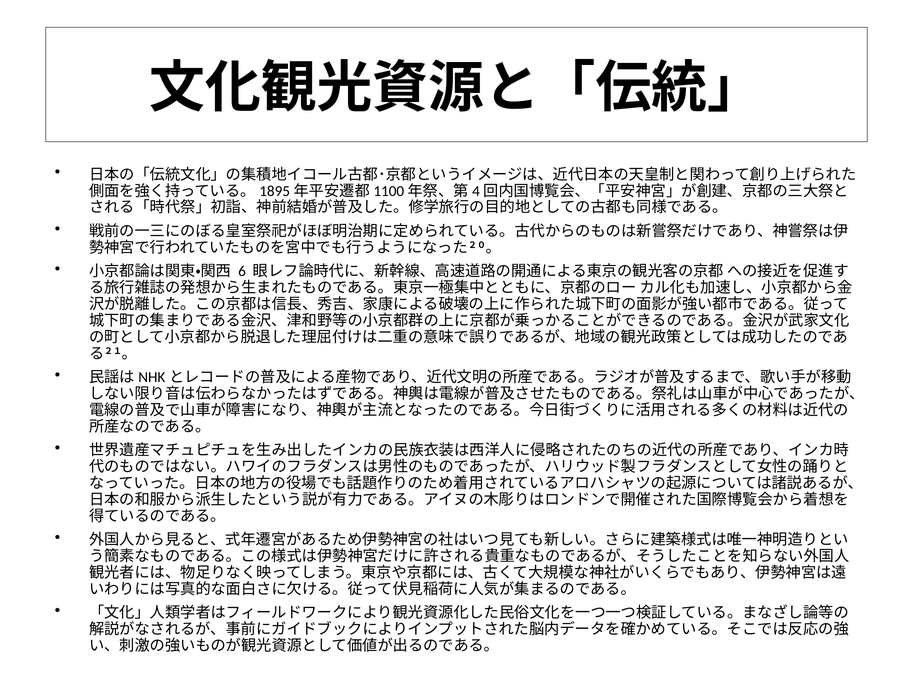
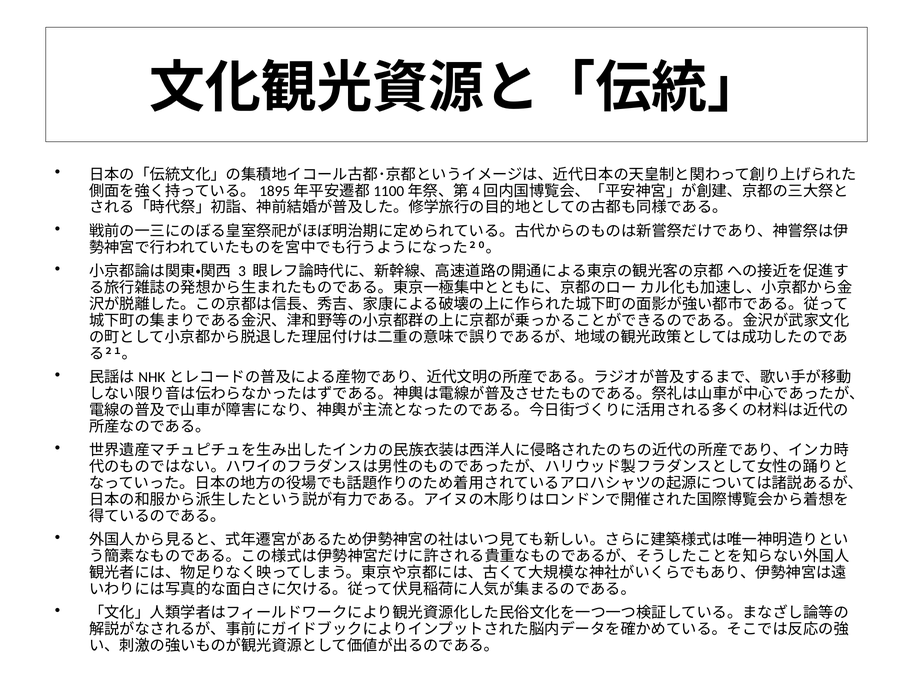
6: 6 -> 3
